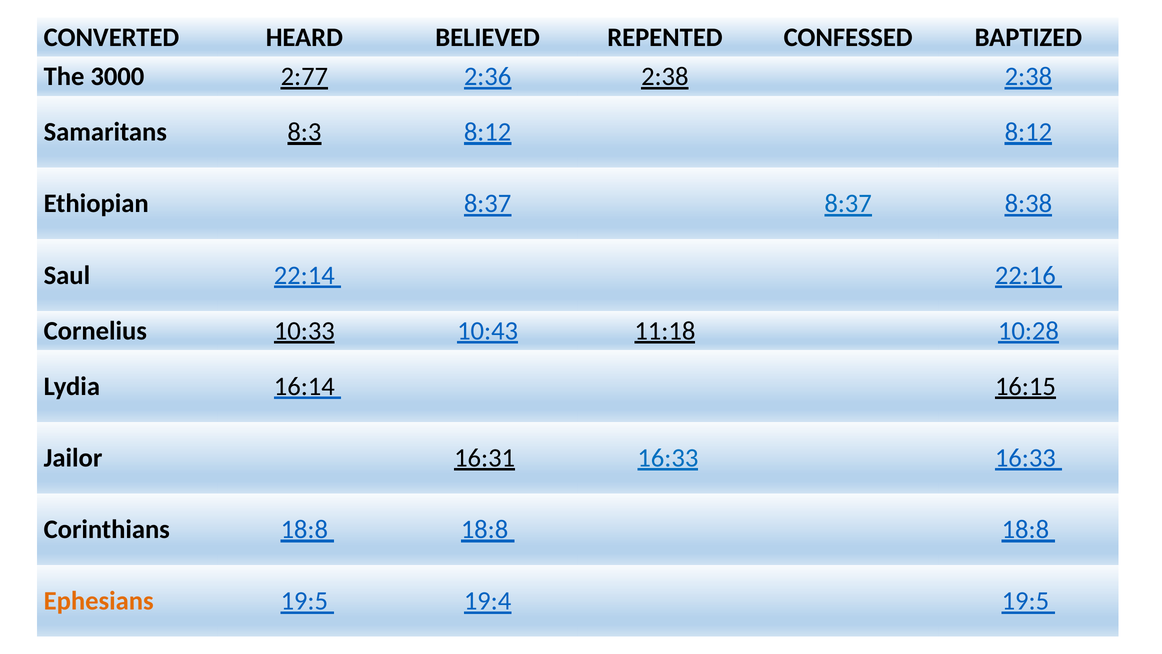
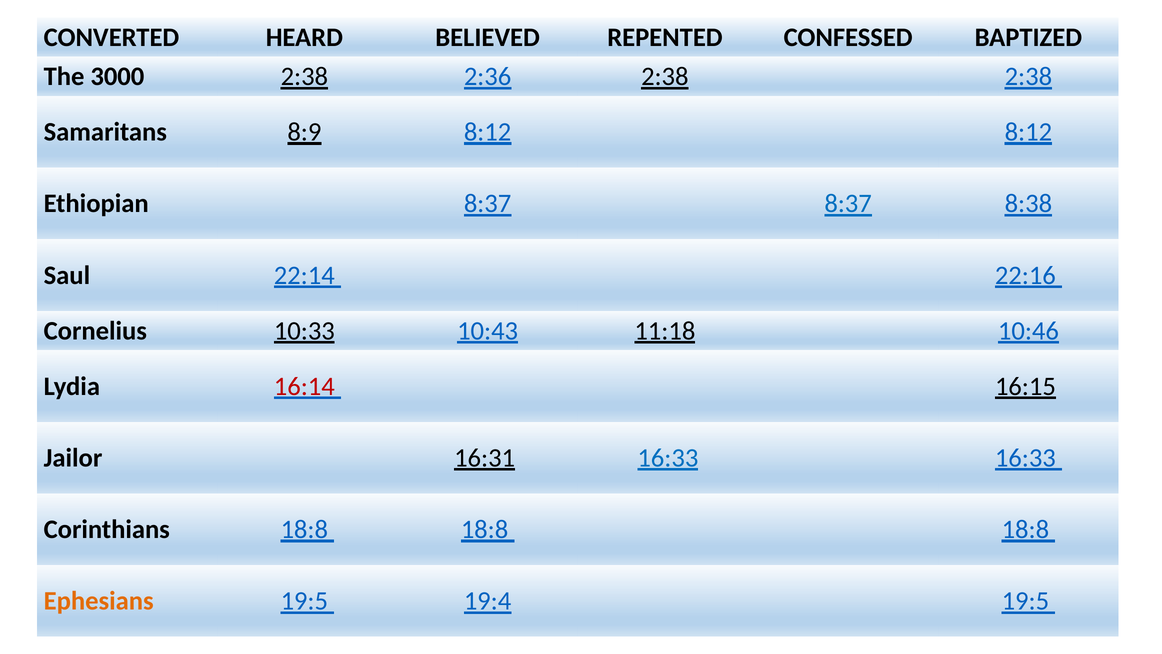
3000 2:77: 2:77 -> 2:38
8:3: 8:3 -> 8:9
10:28: 10:28 -> 10:46
16:14 colour: black -> red
